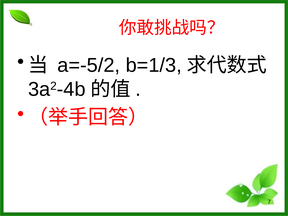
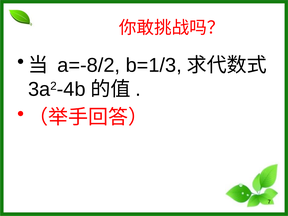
a=-5/2: a=-5/2 -> a=-8/2
